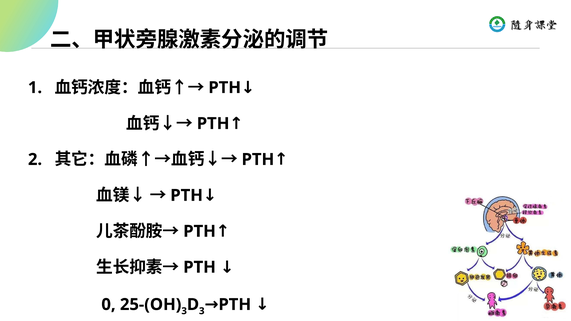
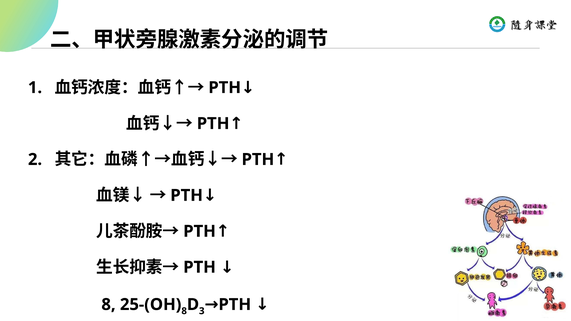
0 at (109, 305): 0 -> 8
3 at (184, 311): 3 -> 8
